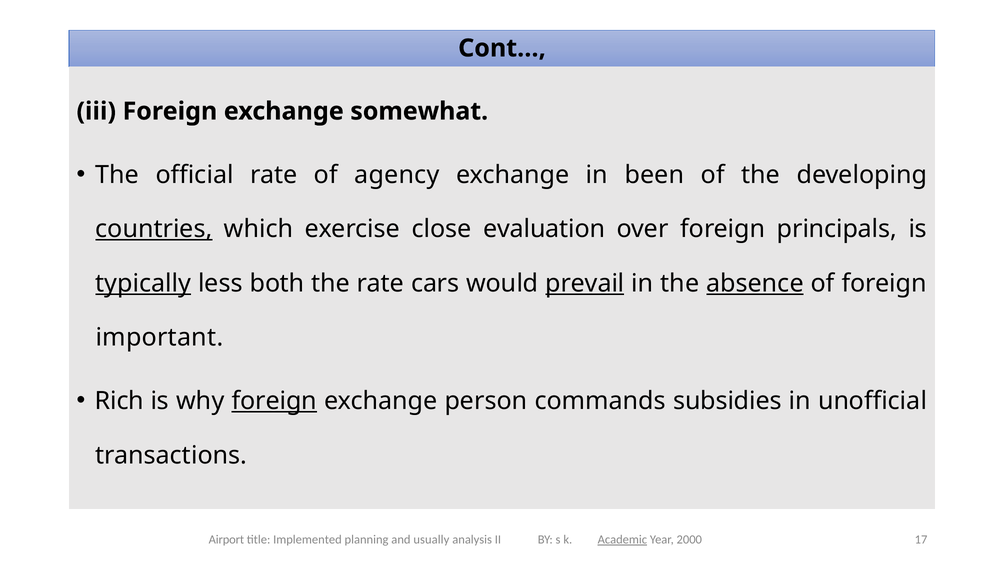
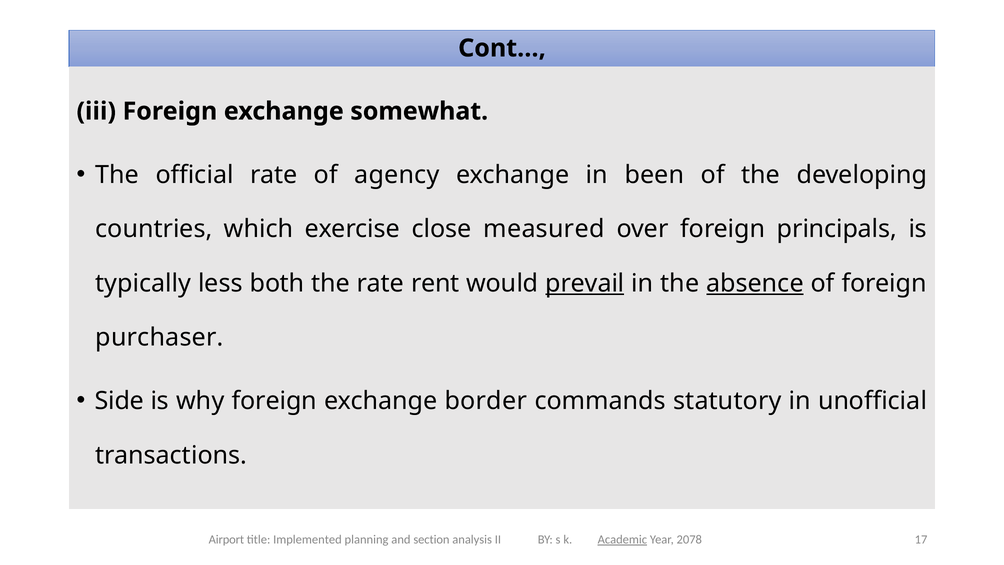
countries underline: present -> none
evaluation: evaluation -> measured
typically underline: present -> none
cars: cars -> rent
important: important -> purchaser
Rich: Rich -> Side
foreign at (274, 401) underline: present -> none
person: person -> border
subsidies: subsidies -> statutory
usually: usually -> section
2000: 2000 -> 2078
